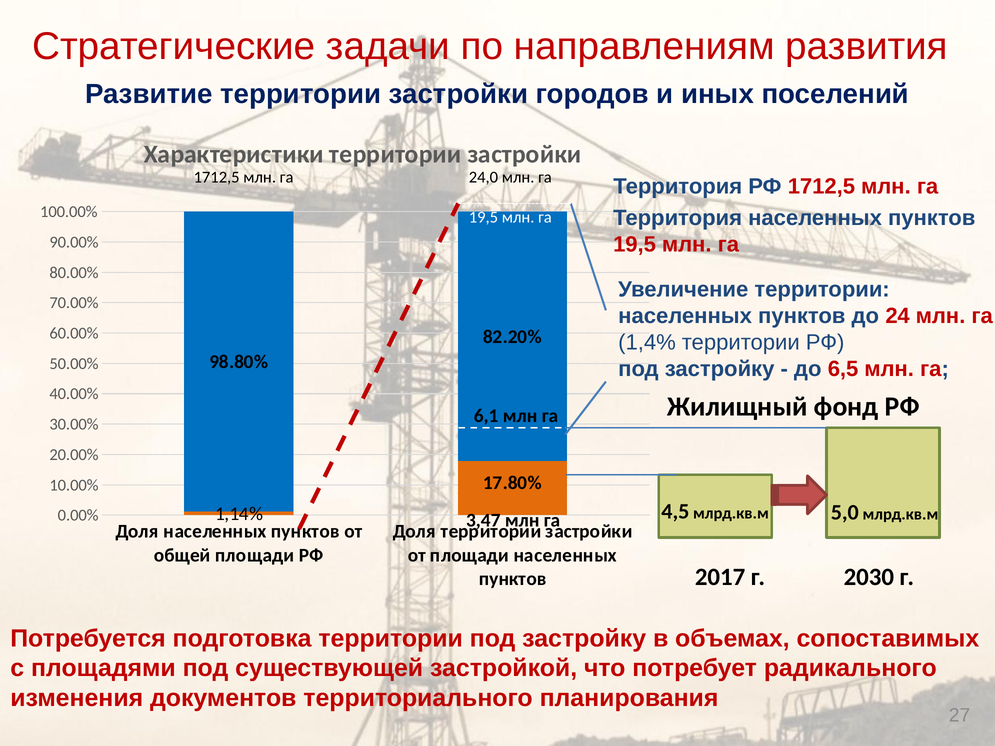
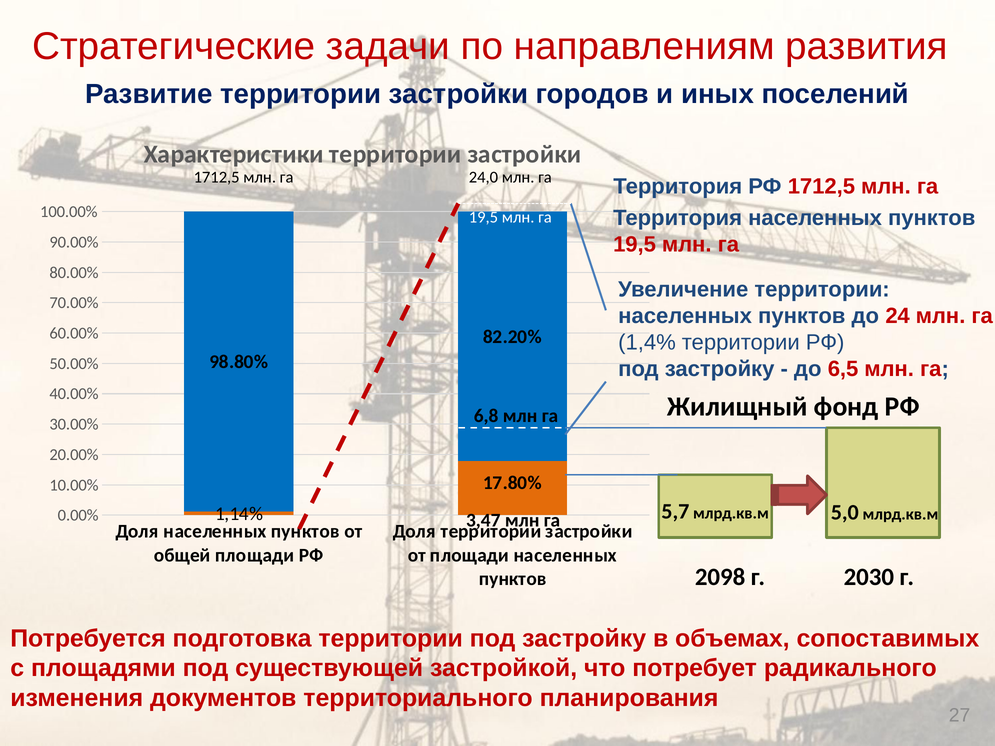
6,1: 6,1 -> 6,8
4,5: 4,5 -> 5,7
2017: 2017 -> 2098
